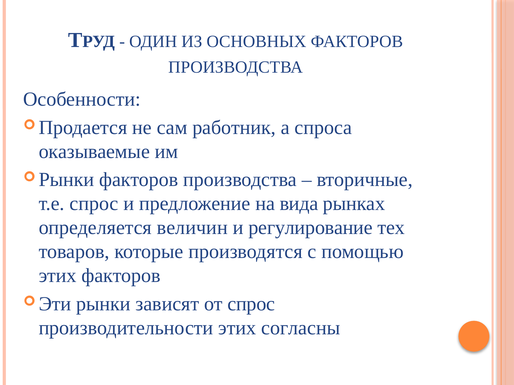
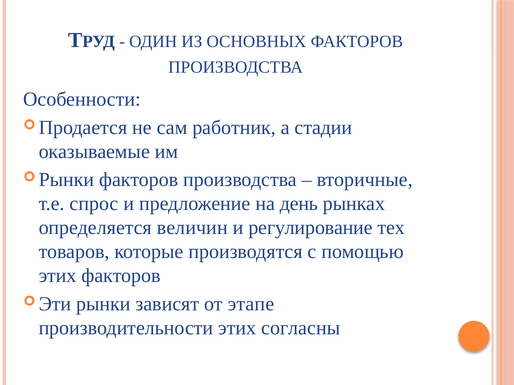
спроса: спроса -> стадии
вида: вида -> день
от спрос: спрос -> этапе
